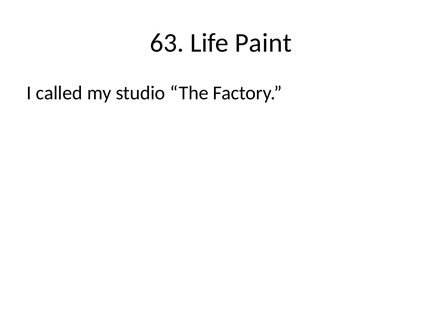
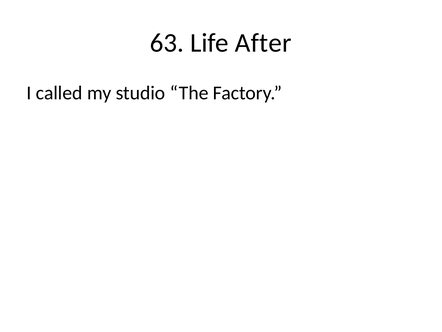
Paint: Paint -> After
